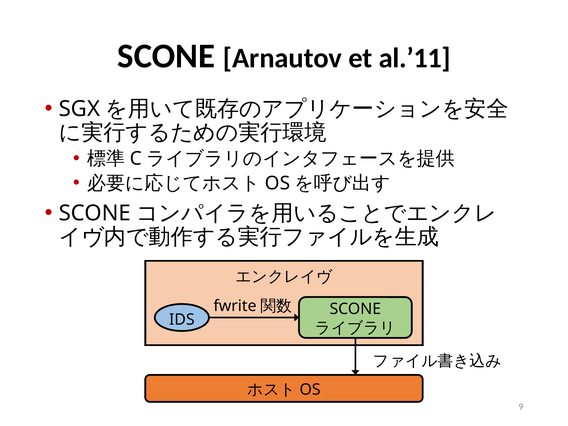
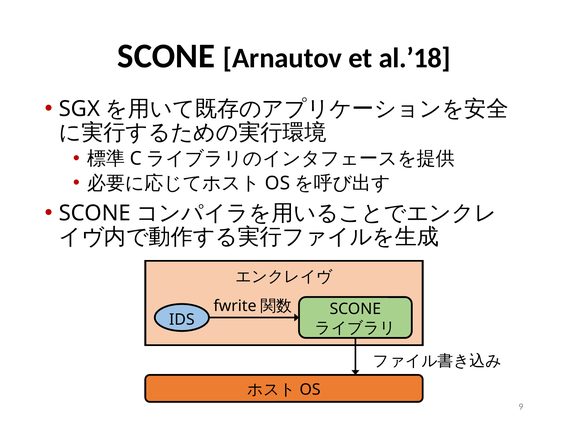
al.’11: al.’11 -> al.’18
